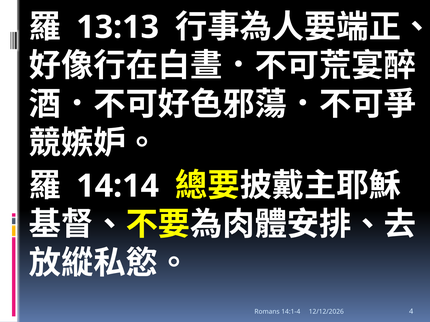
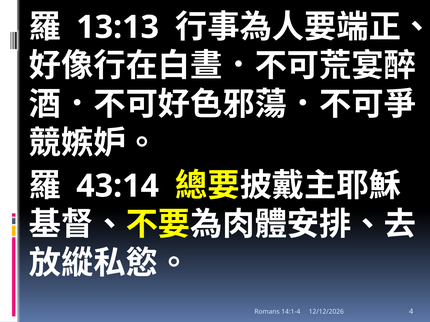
14:14: 14:14 -> 43:14
